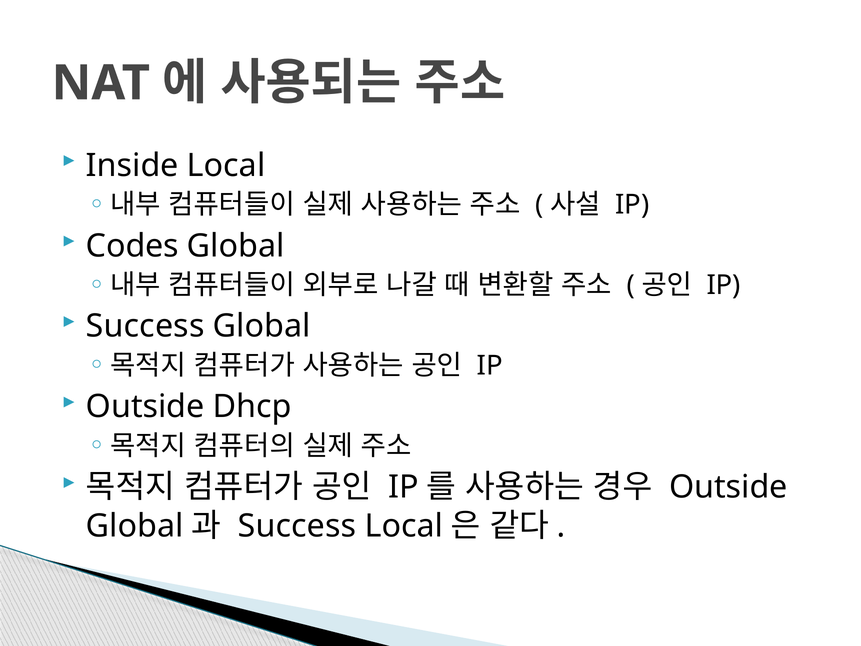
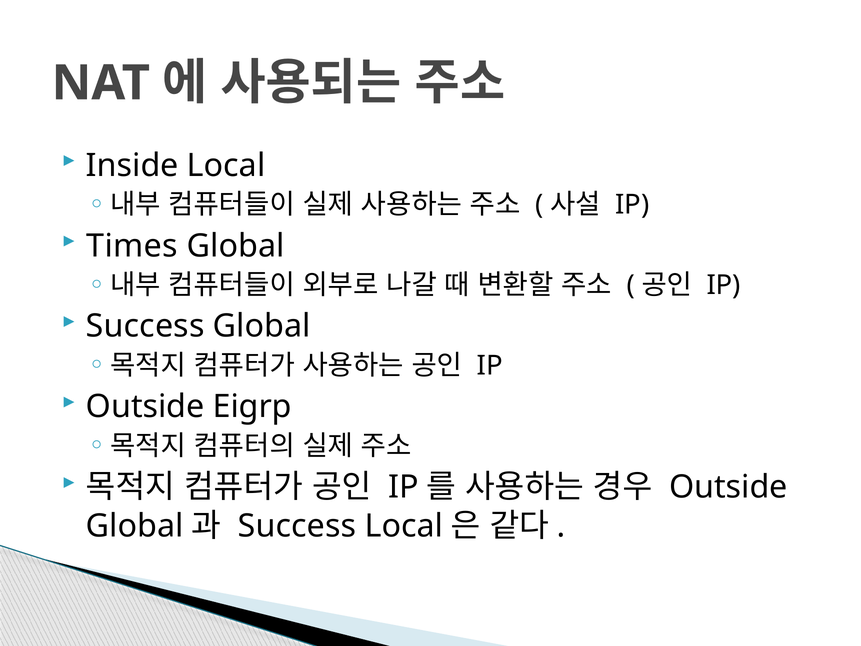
Codes: Codes -> Times
Dhcp: Dhcp -> Eigrp
